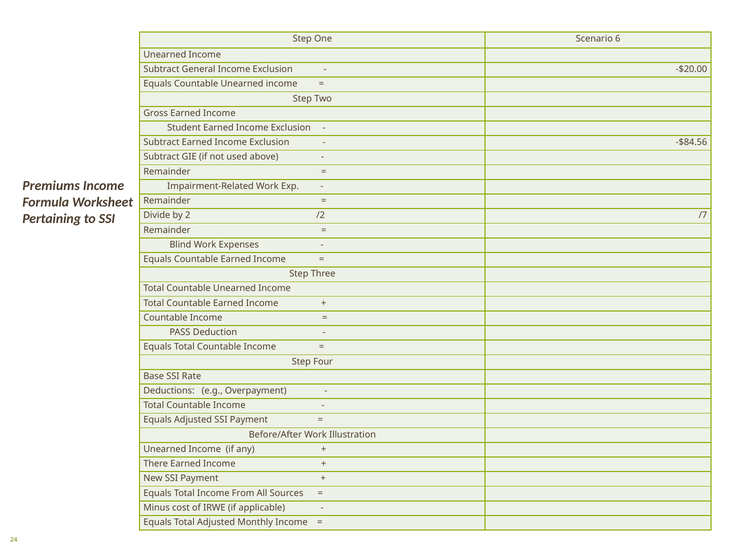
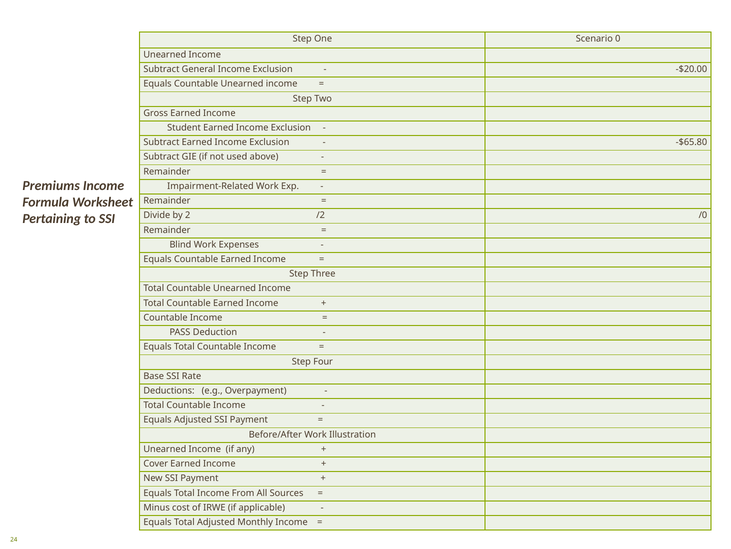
6: 6 -> 0
-$84.56: -$84.56 -> -$65.80
/7: /7 -> /0
There: There -> Cover
